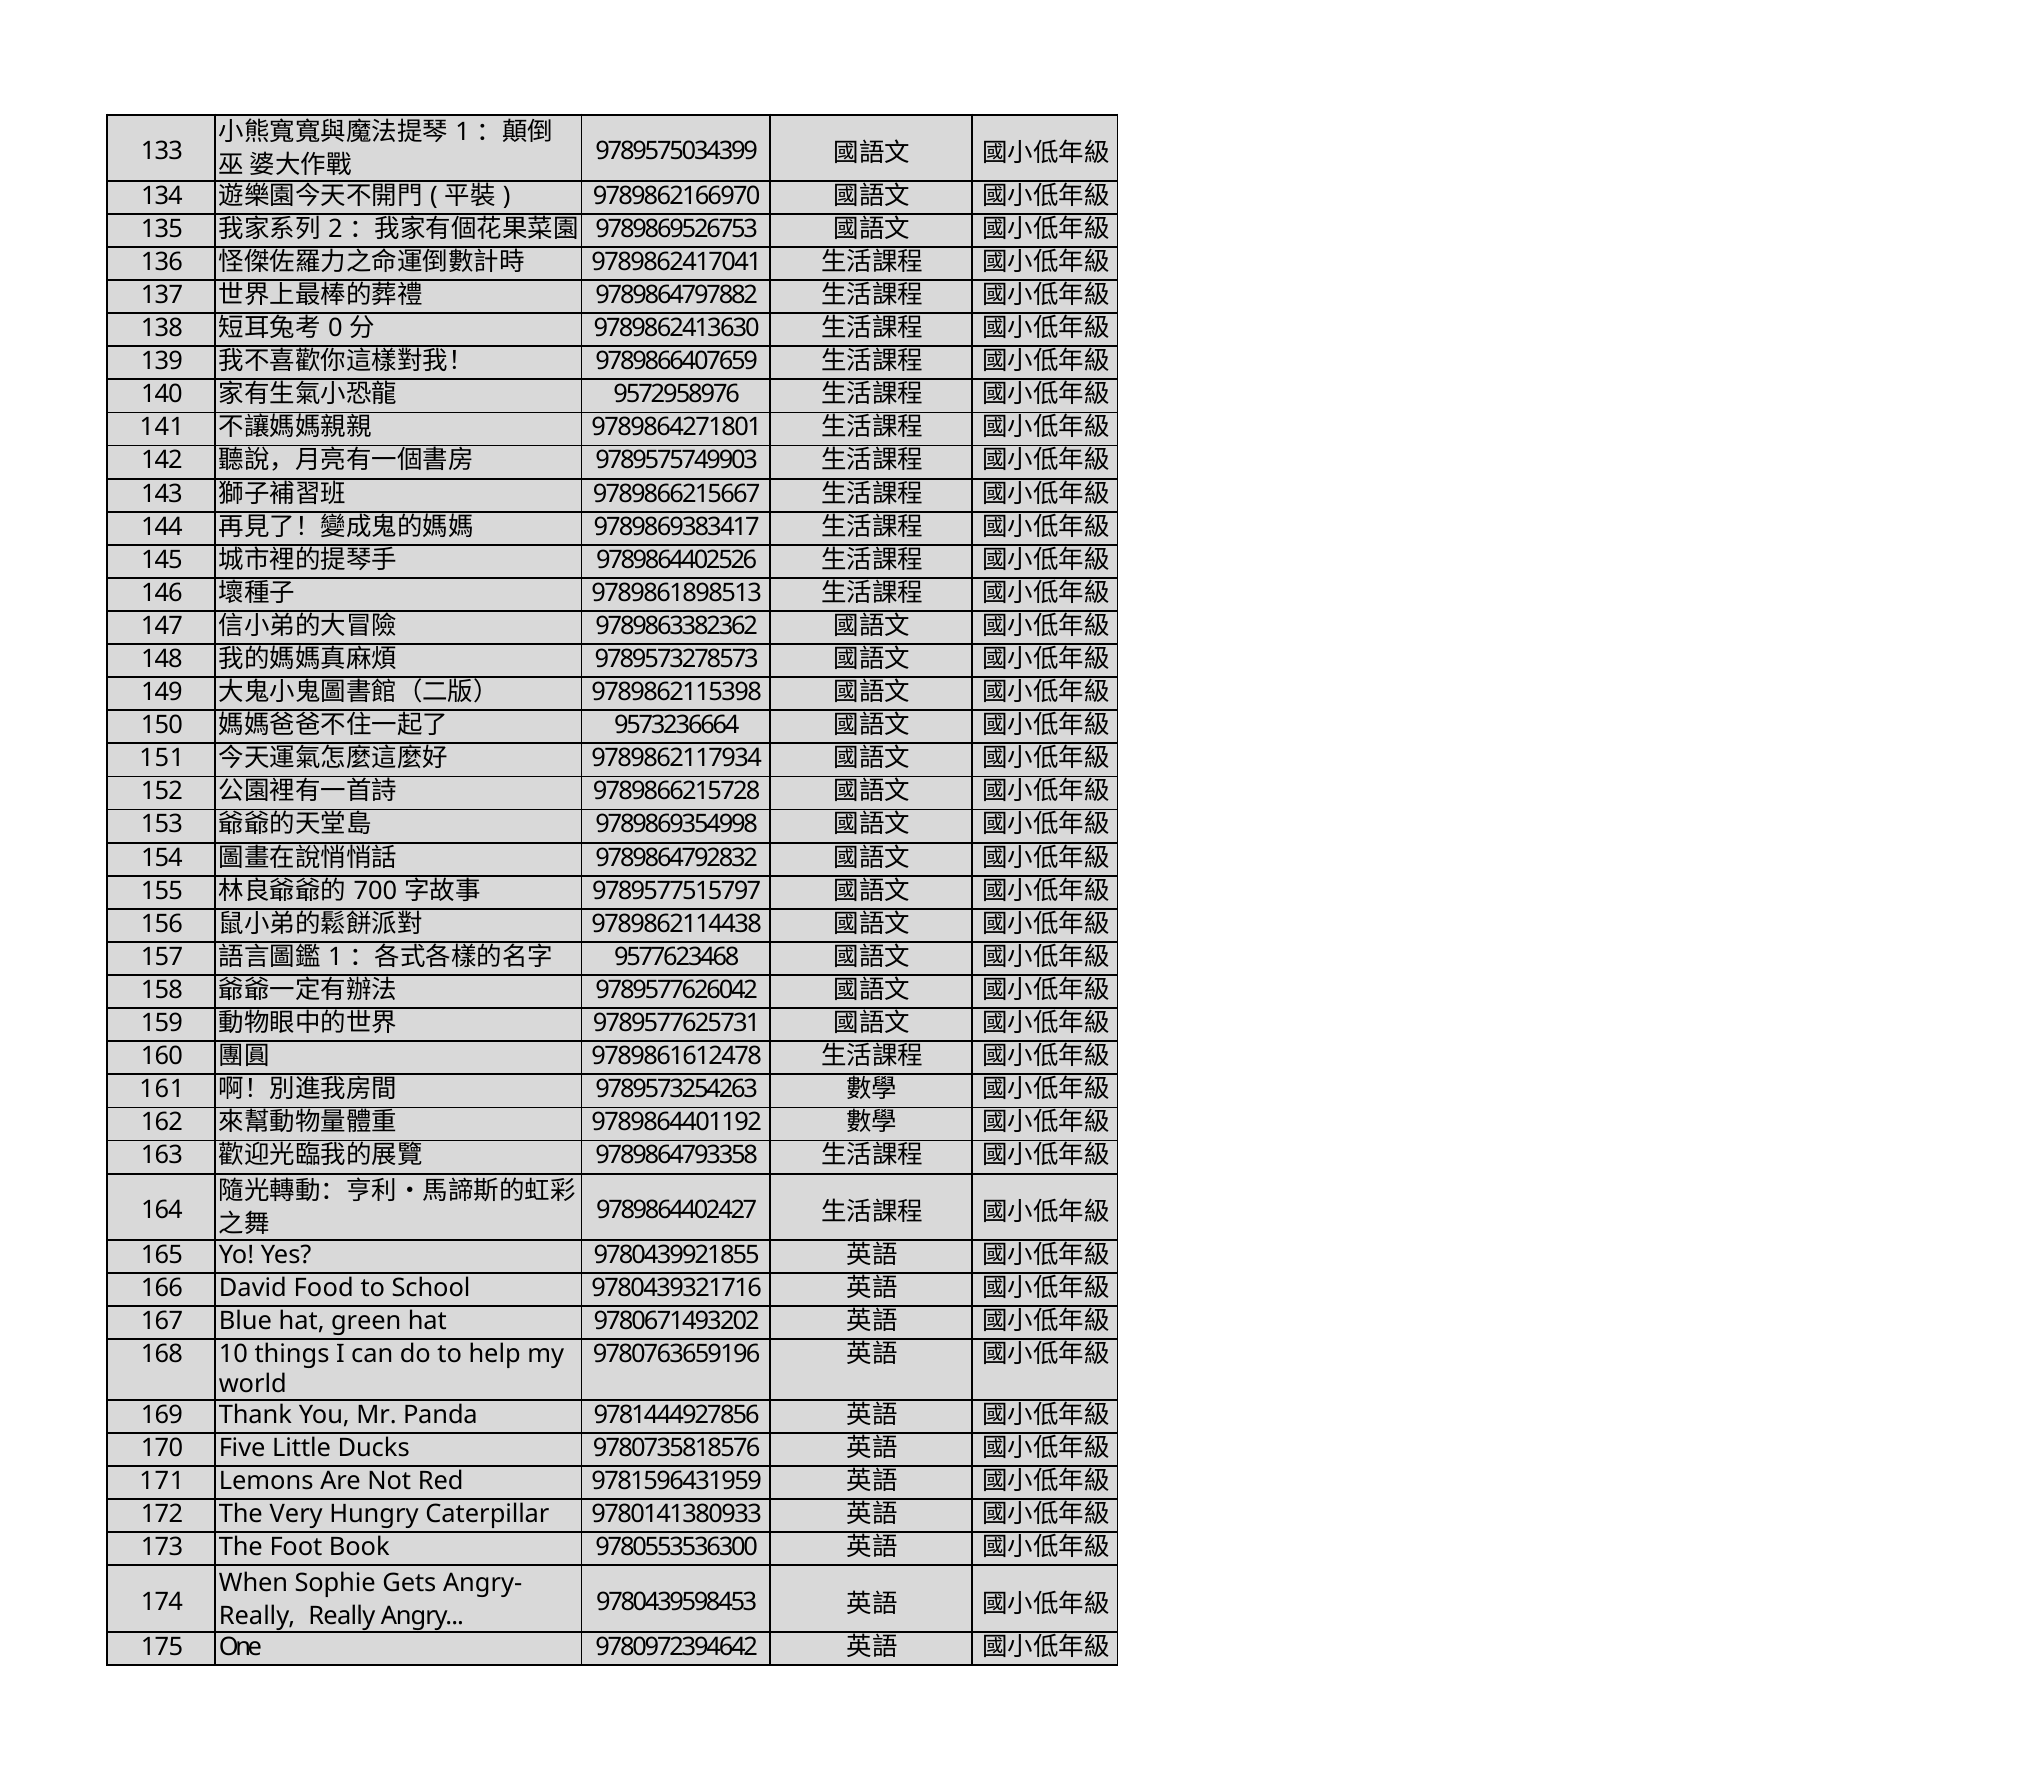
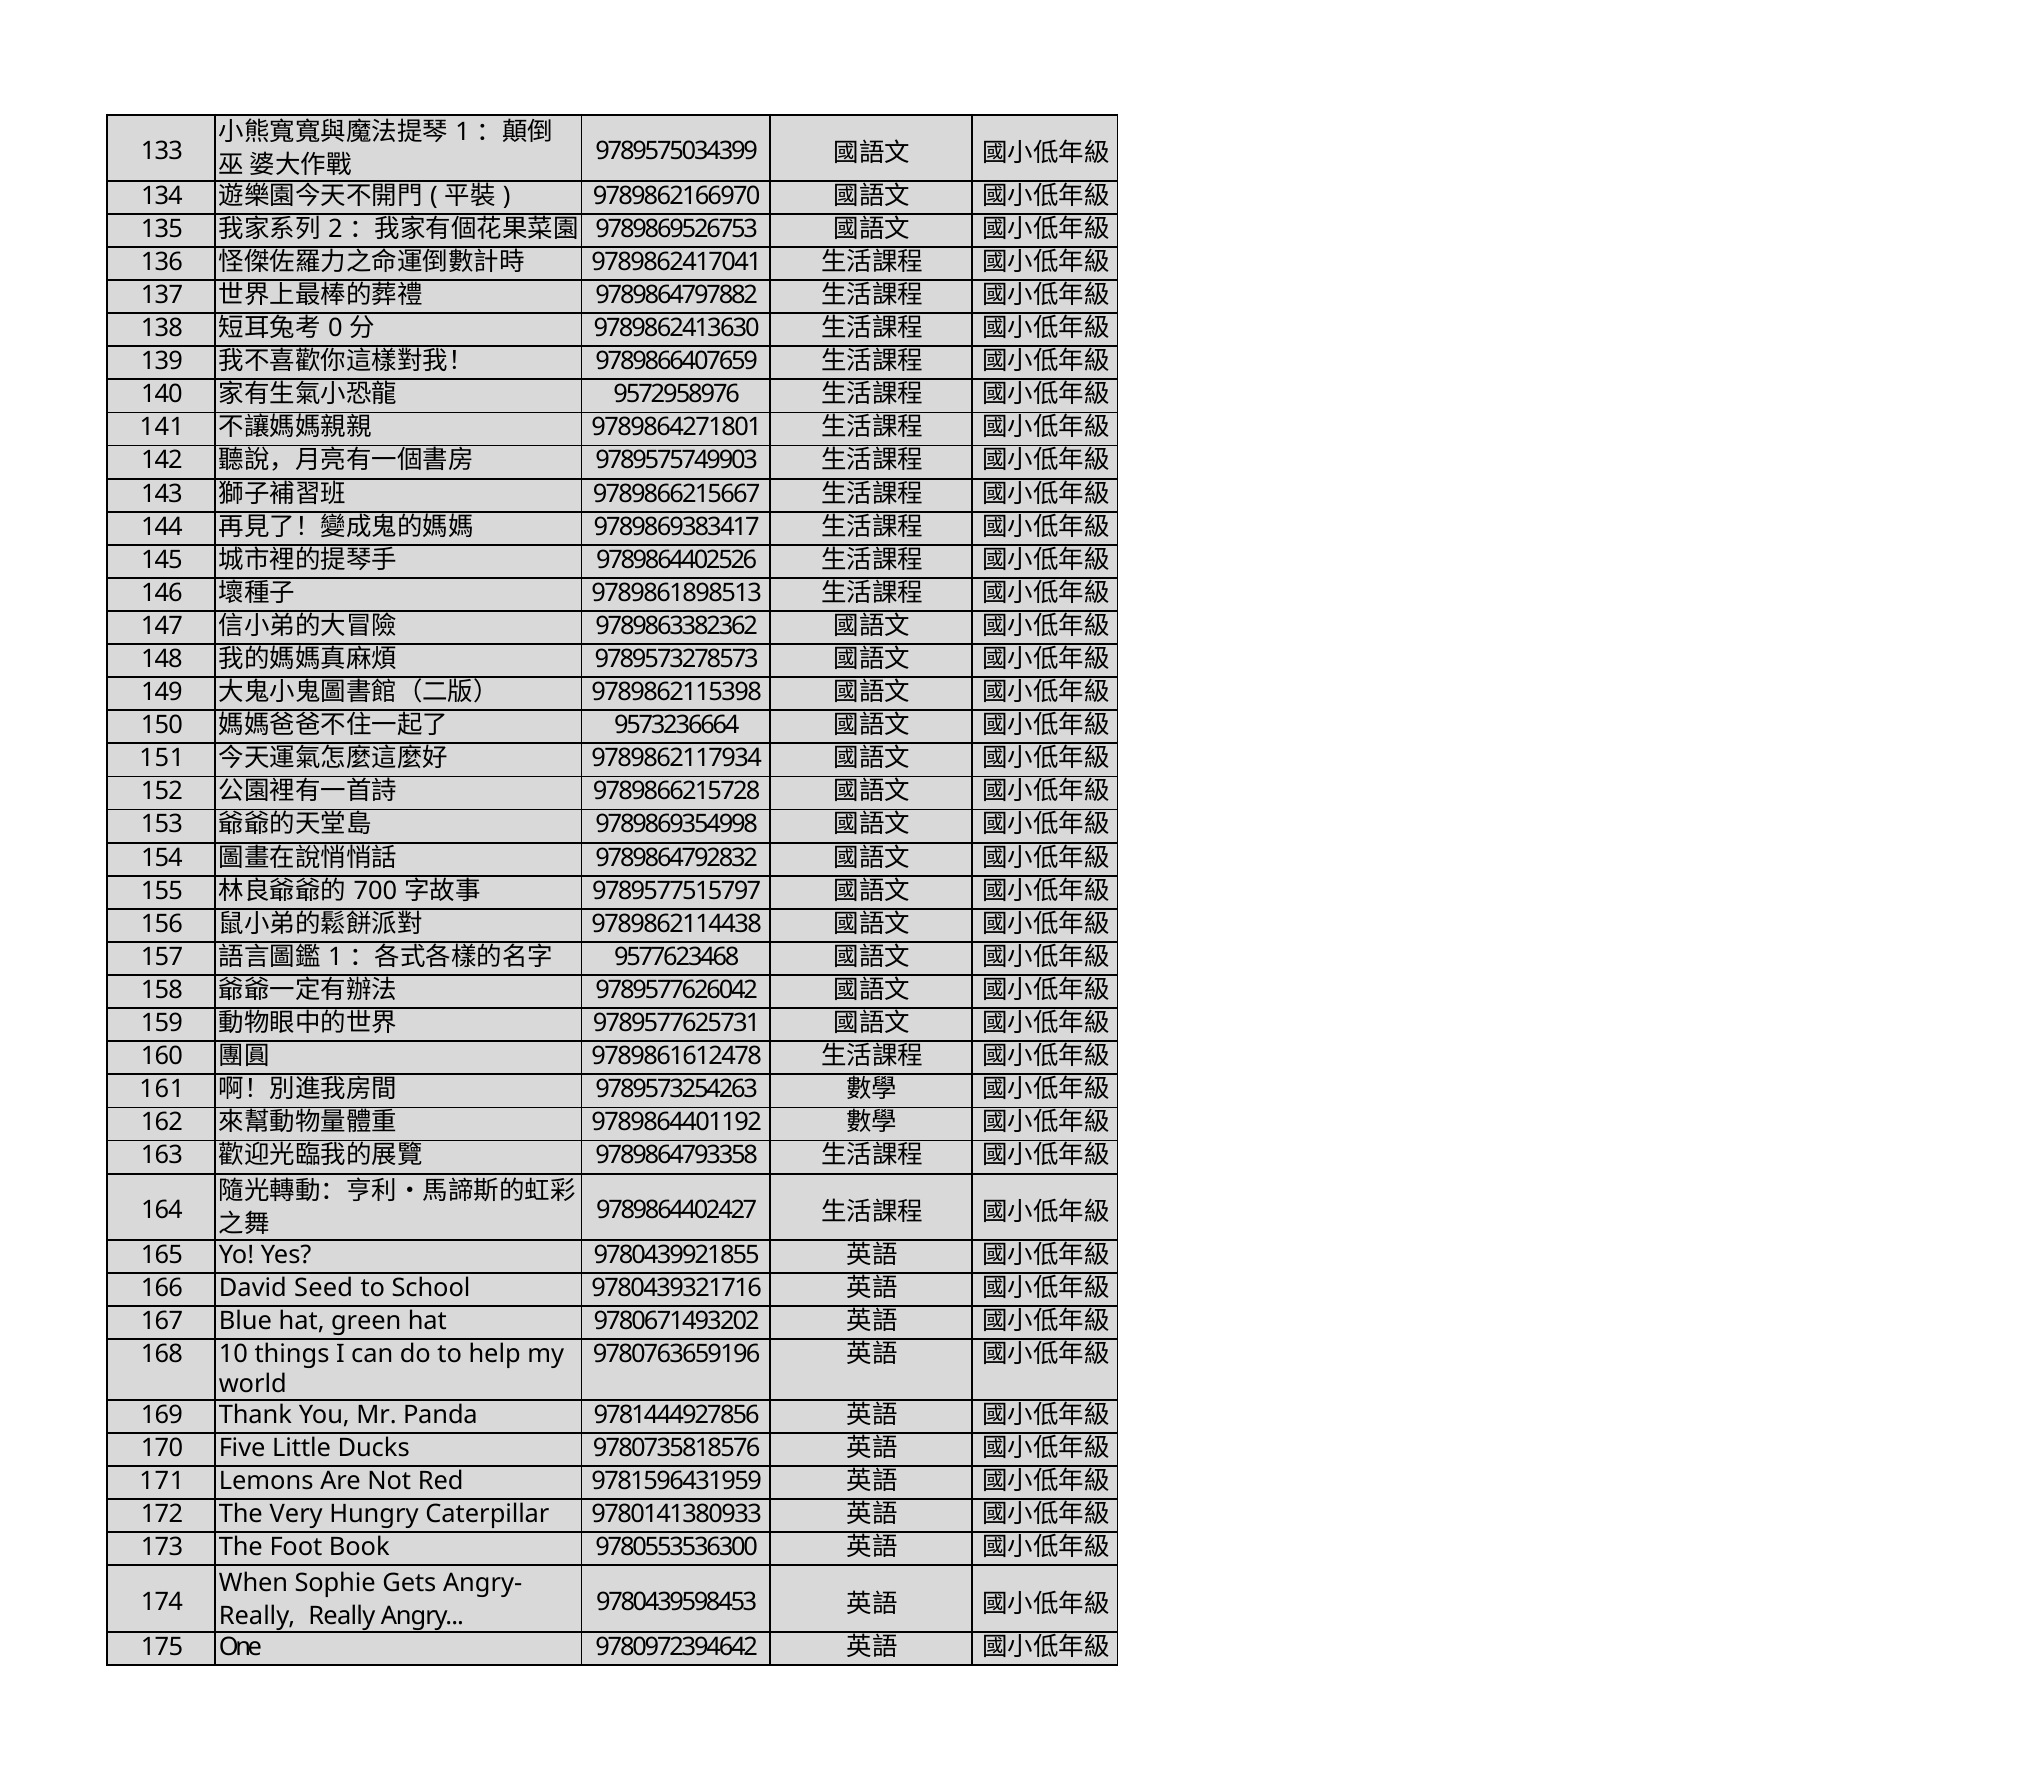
Food: Food -> Seed
